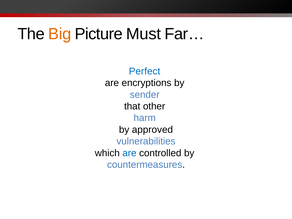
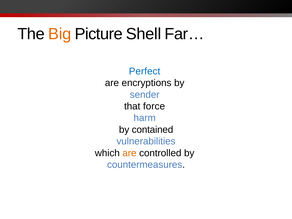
Must: Must -> Shell
other: other -> force
approved: approved -> contained
are at (129, 153) colour: blue -> orange
